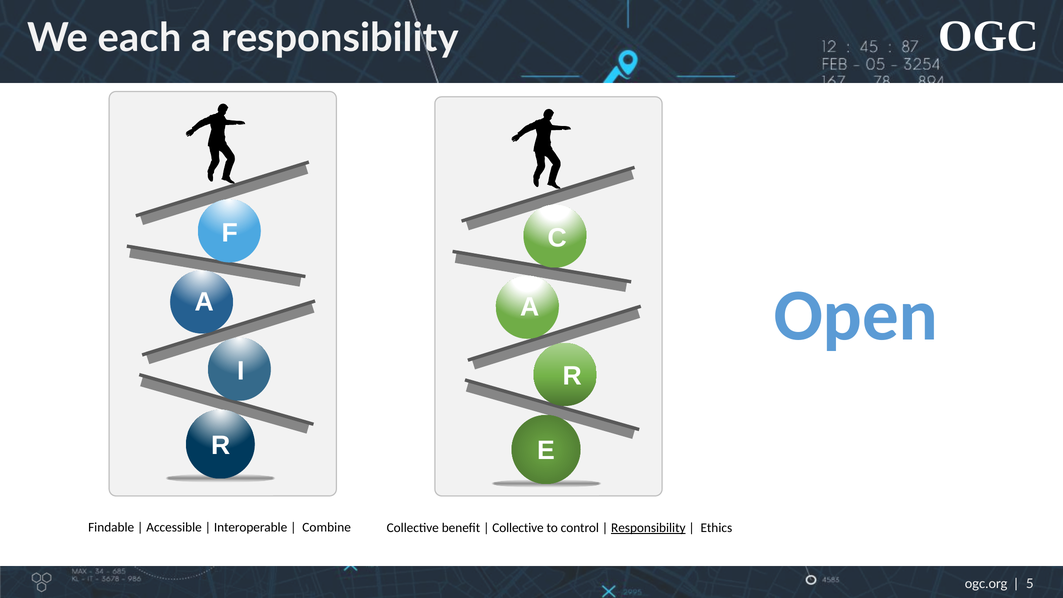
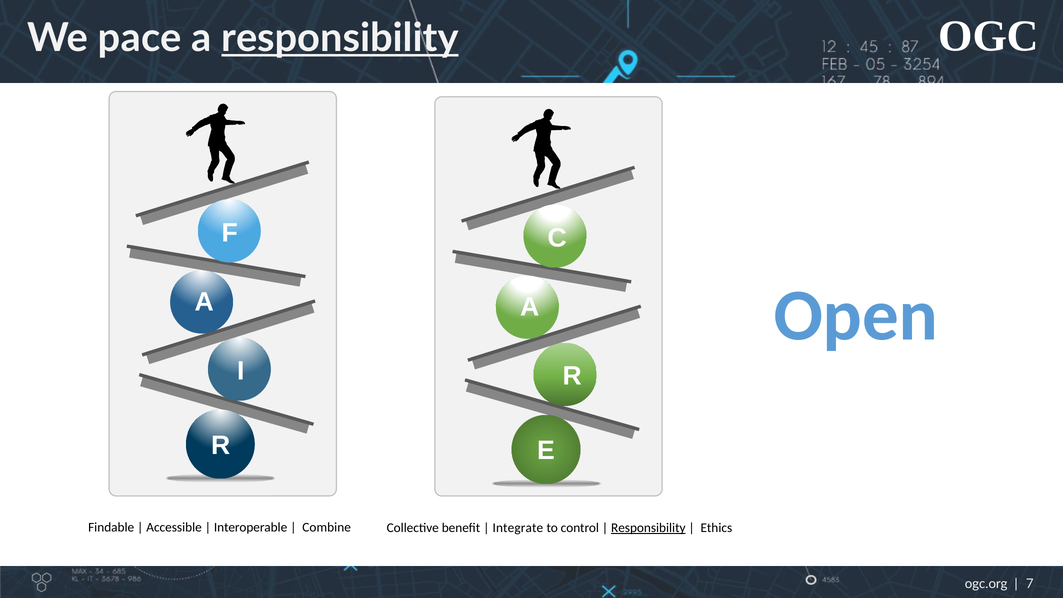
each: each -> pace
responsibility at (340, 38) underline: none -> present
Collective at (518, 528): Collective -> Integrate
5: 5 -> 7
